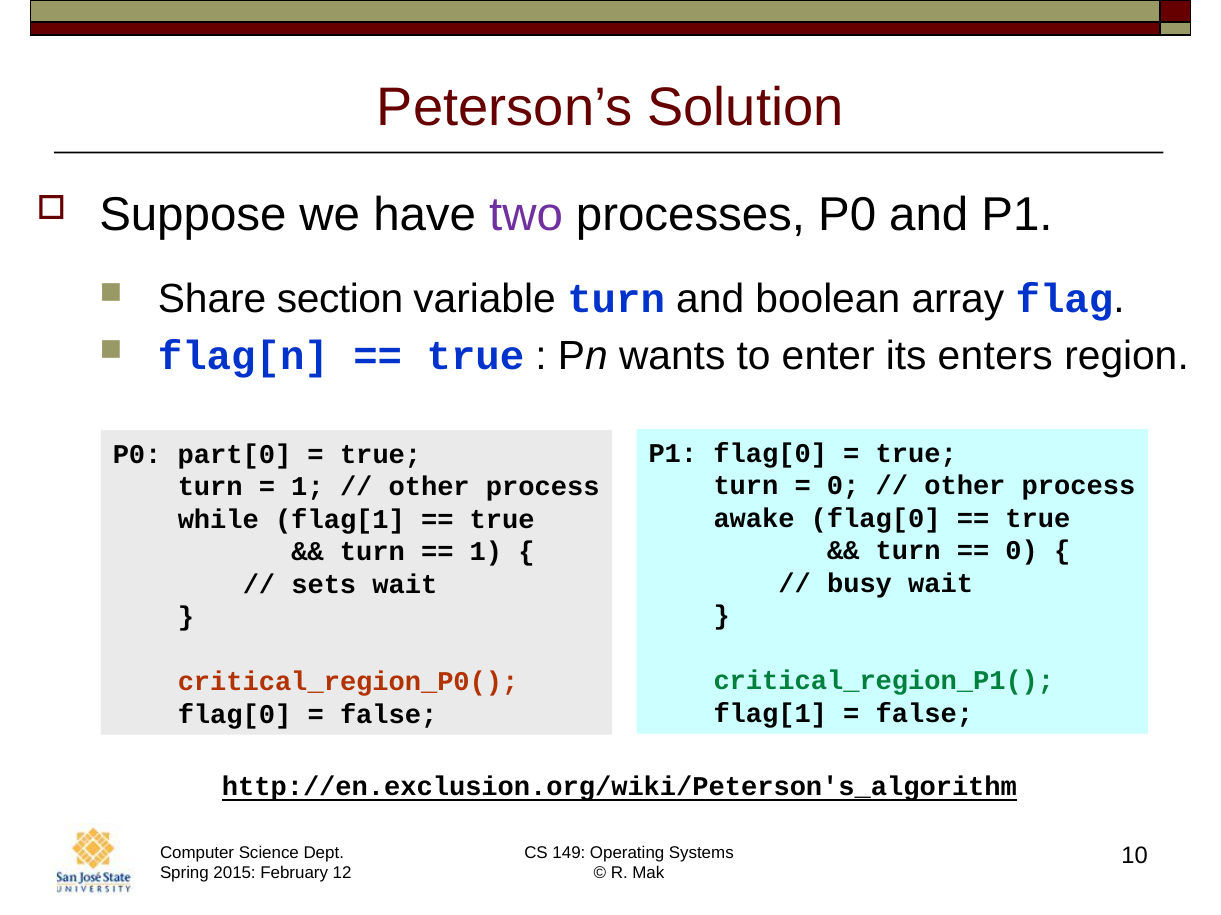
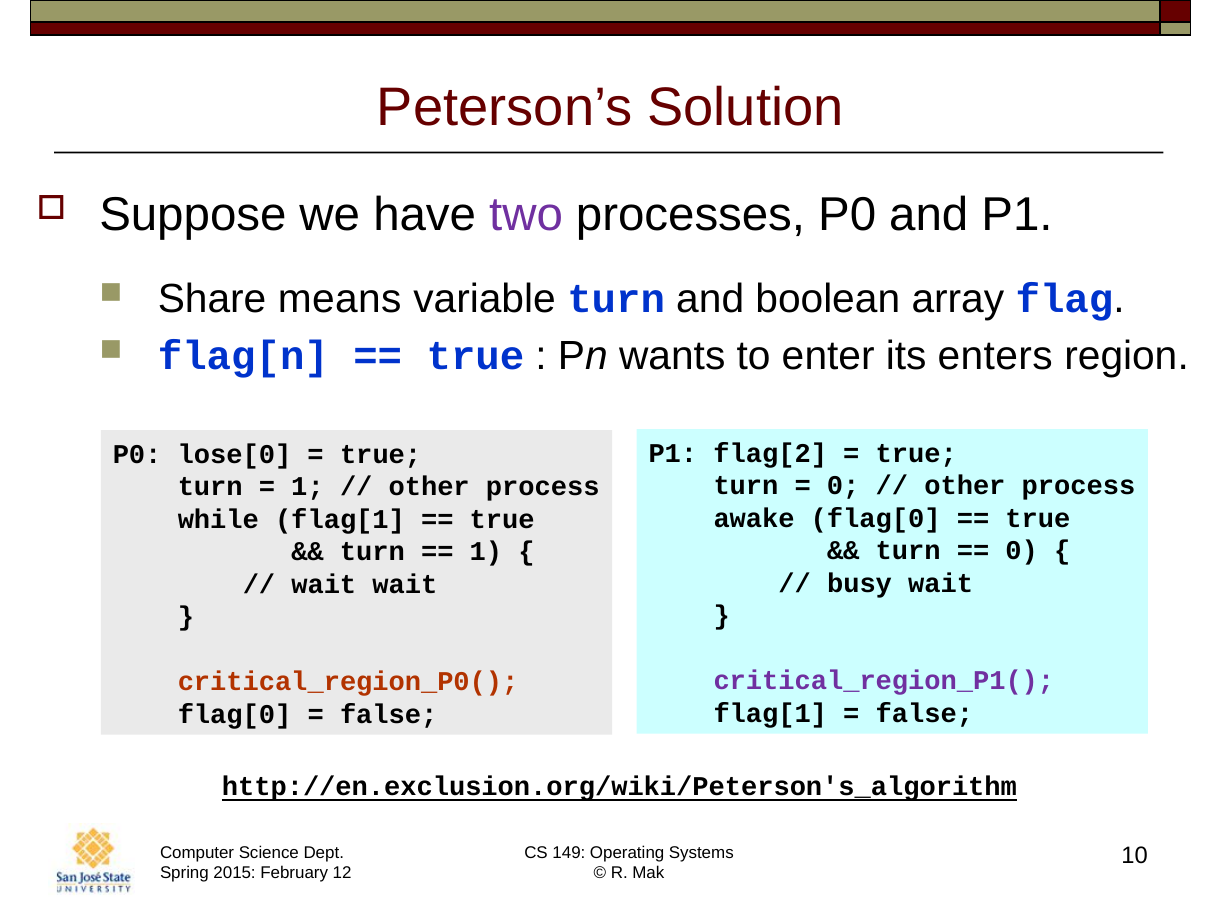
section: section -> means
P1 flag[0: flag[0 -> flag[2
part[0: part[0 -> lose[0
sets at (324, 585): sets -> wait
critical_region_P1( colour: green -> purple
